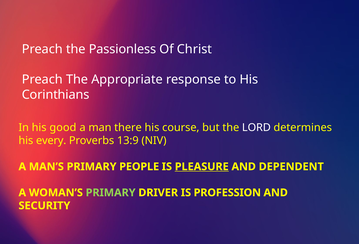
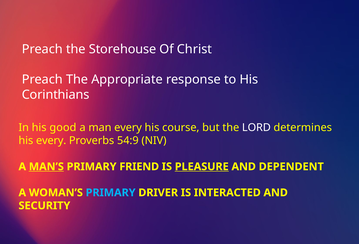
Passionless: Passionless -> Storehouse
man there: there -> every
13:9: 13:9 -> 54:9
MAN’S underline: none -> present
PEOPLE: PEOPLE -> FRIEND
PRIMARY at (111, 193) colour: light green -> light blue
PROFESSION: PROFESSION -> INTERACTED
